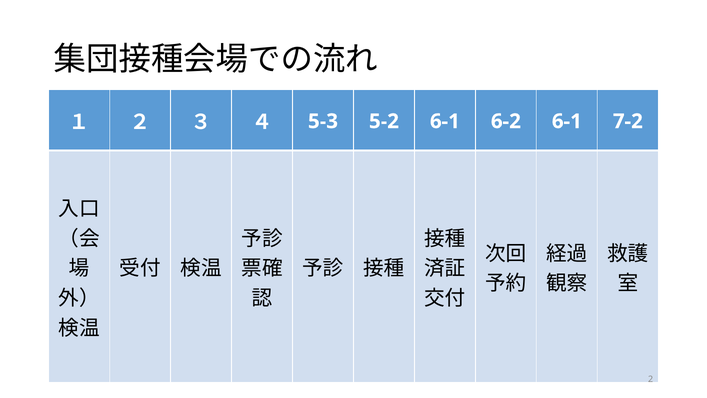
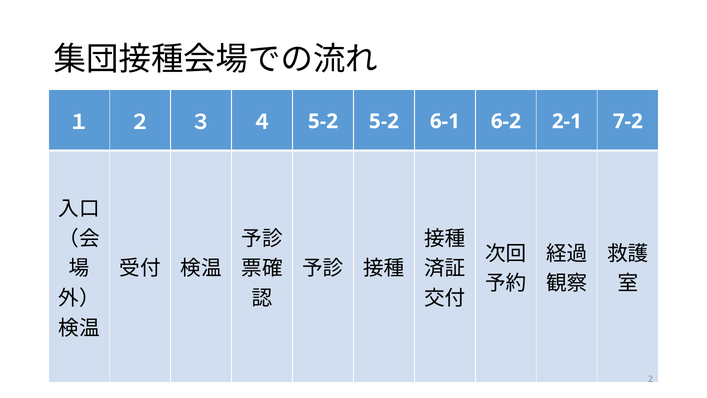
４ 5-3: 5-3 -> 5-2
6-2 6-1: 6-1 -> 2-1
